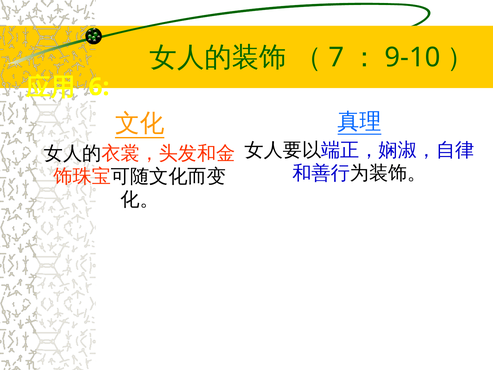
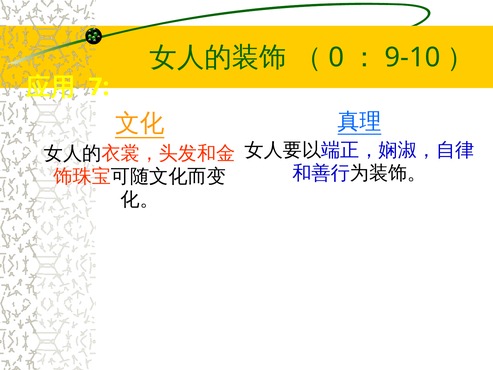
7: 7 -> 0
6: 6 -> 7
